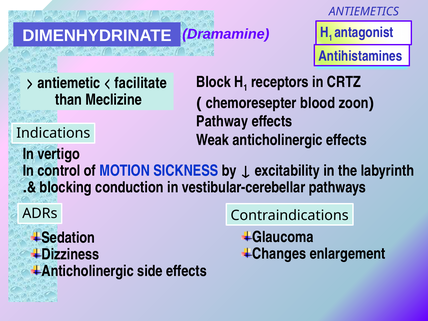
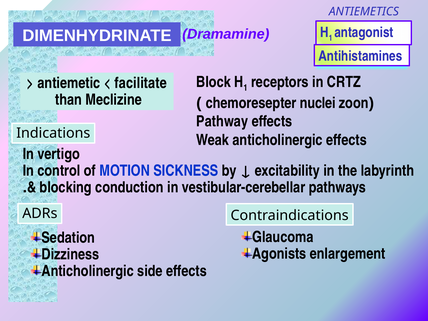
blood: blood -> nuclei
Changes: Changes -> Agonists
